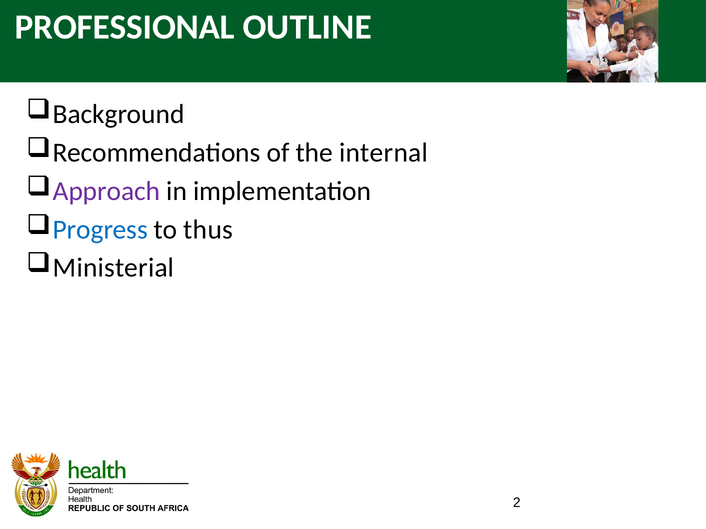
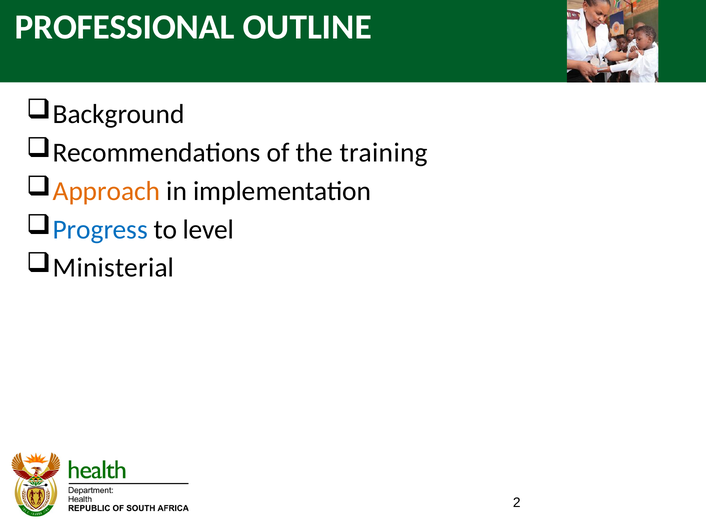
internal: internal -> training
Approach colour: purple -> orange
thus: thus -> level
